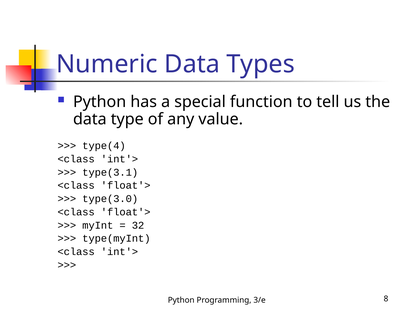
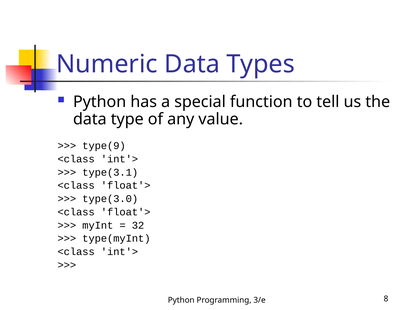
type(4: type(4 -> type(9
